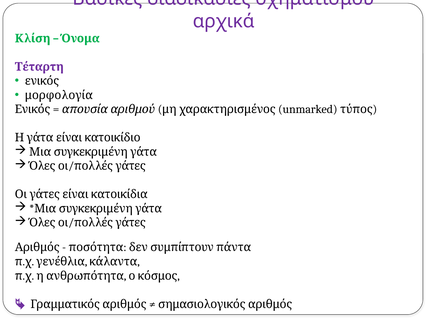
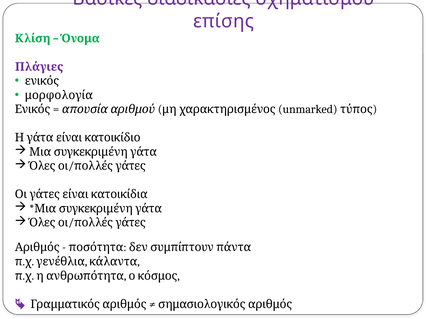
αρχικά: αρχικά -> επίσης
Τέταρτη: Τέταρτη -> Πλάγιες
